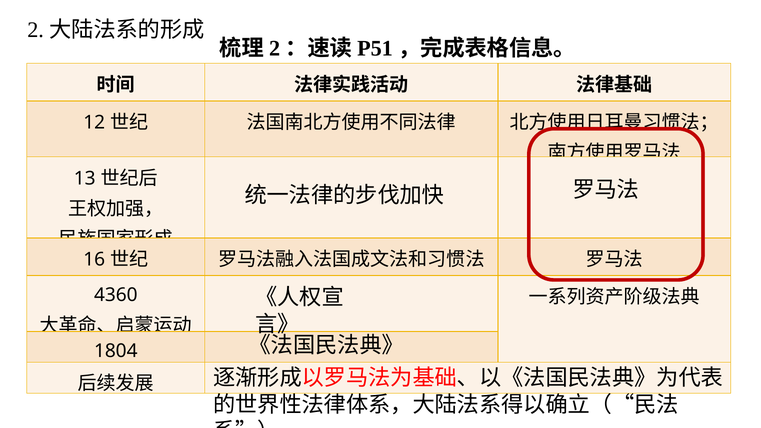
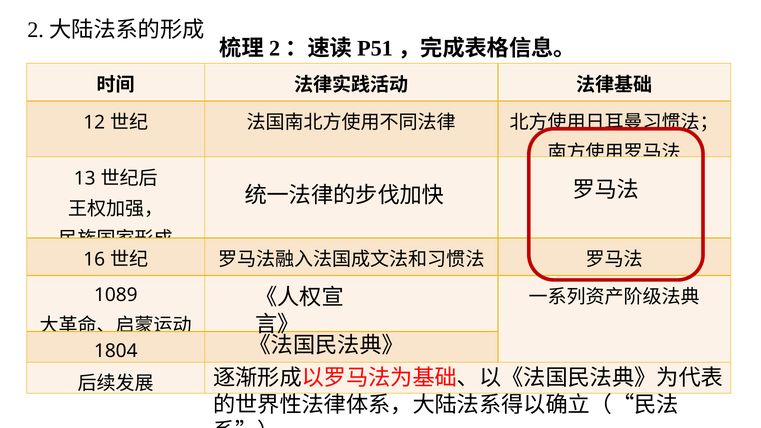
4360: 4360 -> 1089
